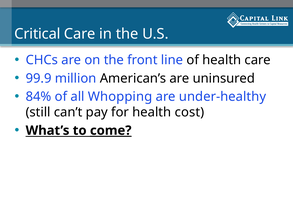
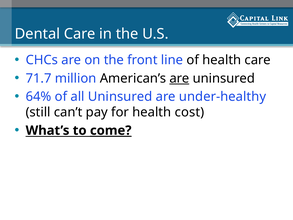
Critical: Critical -> Dental
99.9: 99.9 -> 71.7
are at (179, 78) underline: none -> present
84%: 84% -> 64%
all Whopping: Whopping -> Uninsured
